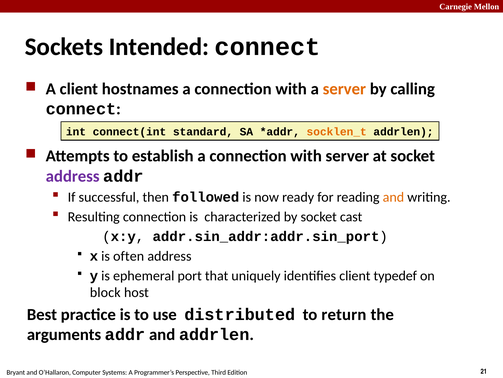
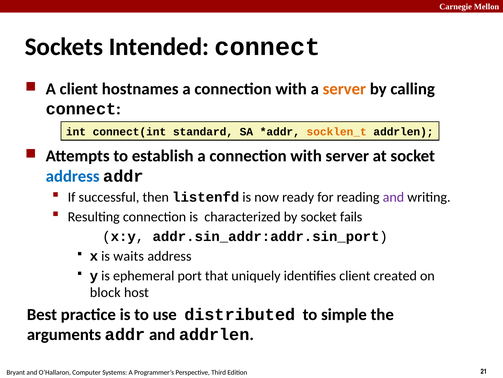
address at (73, 176) colour: purple -> blue
followed: followed -> listenfd
and at (393, 197) colour: orange -> purple
cast: cast -> fails
often: often -> waits
typedef: typedef -> created
return: return -> simple
